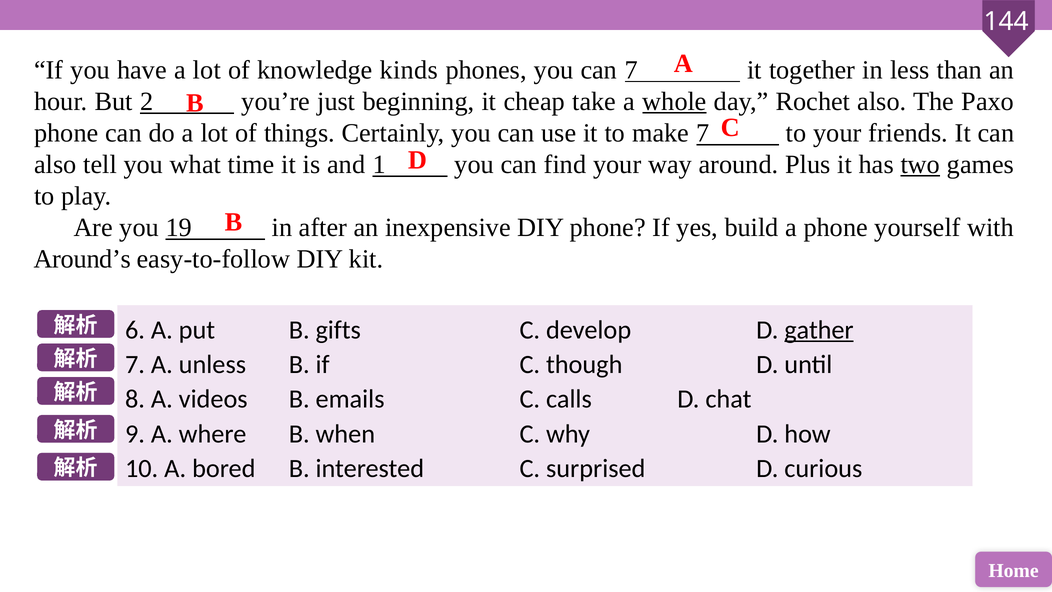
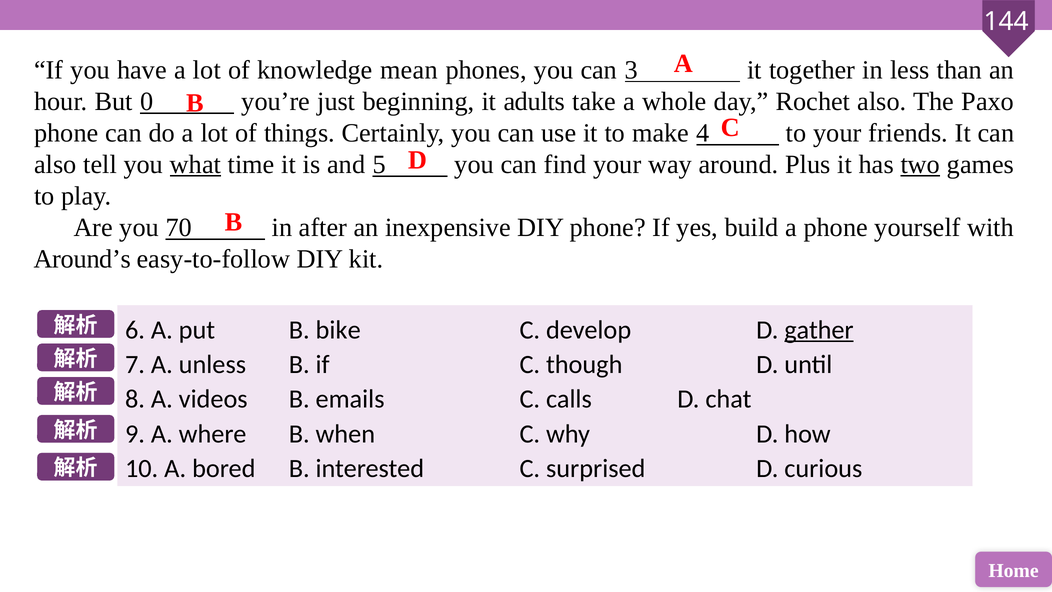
kinds: kinds -> mean
can 7: 7 -> 3
2: 2 -> 0
cheap: cheap -> adults
whole underline: present -> none
make 7: 7 -> 4
what underline: none -> present
1: 1 -> 5
19: 19 -> 70
gifts: gifts -> bike
